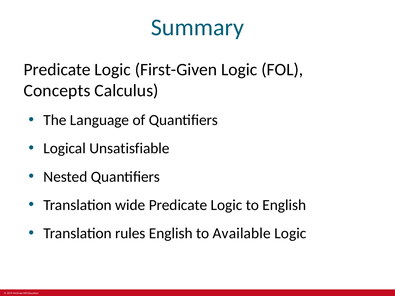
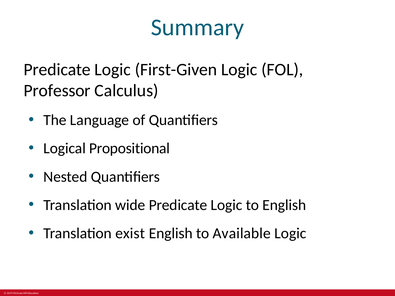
Concepts: Concepts -> Professor
Unsatisfiable: Unsatisfiable -> Propositional
rules: rules -> exist
